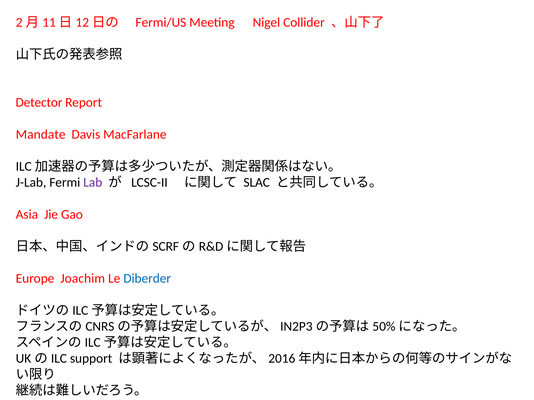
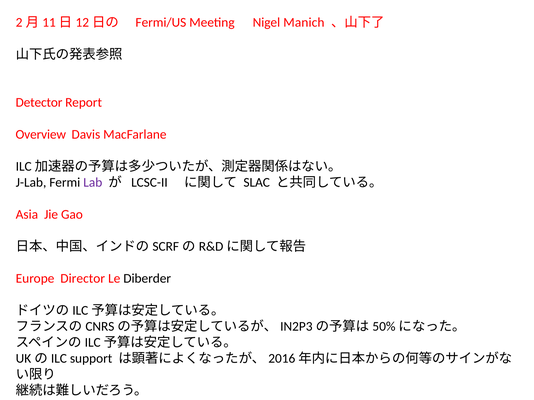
Collider: Collider -> Manich
Mandate: Mandate -> Overview
Joachim: Joachim -> Director
Diberder colour: blue -> black
